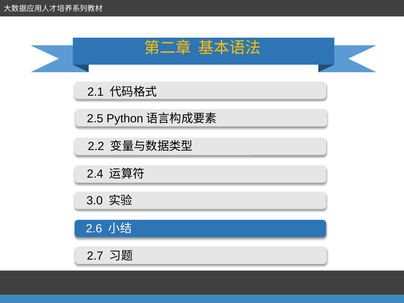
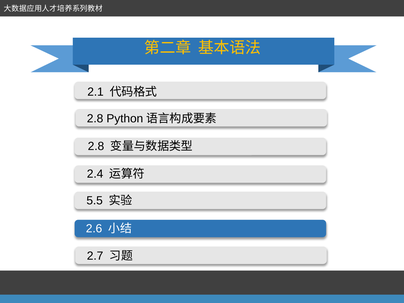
2.5 at (95, 119): 2.5 -> 2.8
2.2 at (96, 146): 2.2 -> 2.8
3.0: 3.0 -> 5.5
